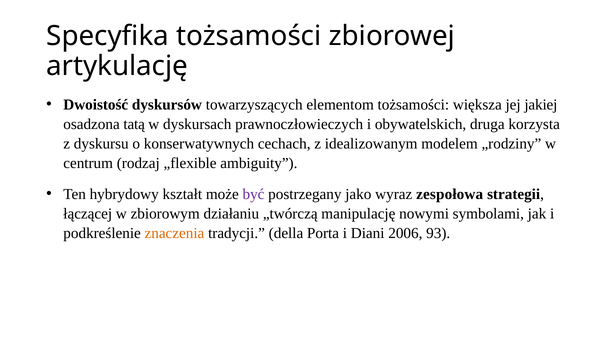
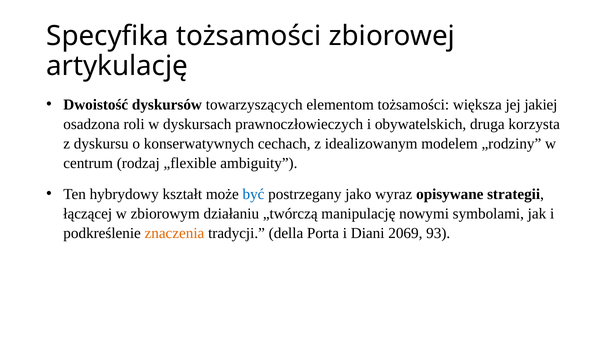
tatą: tatą -> roli
być colour: purple -> blue
zespołowa: zespołowa -> opisywane
2006: 2006 -> 2069
